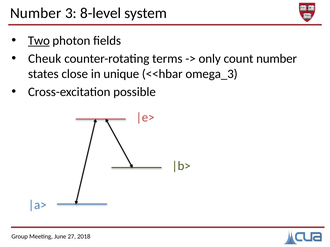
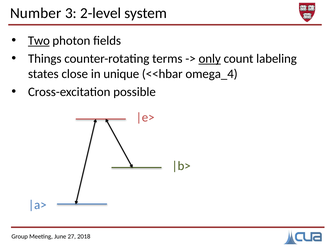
8-level: 8-level -> 2-level
Cheuk: Cheuk -> Things
only underline: none -> present
count number: number -> labeling
omega_3: omega_3 -> omega_4
